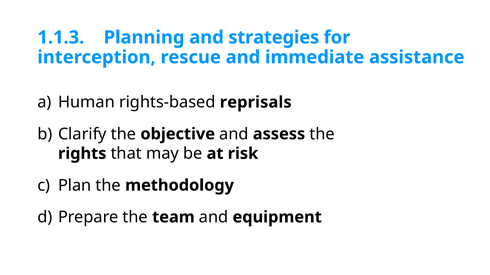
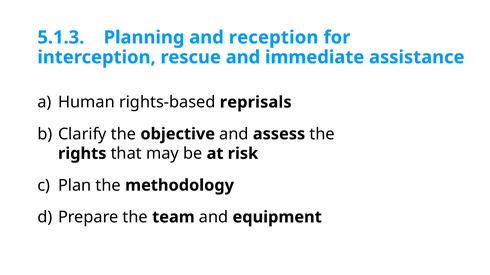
1.1.3: 1.1.3 -> 5.1.3
strategies: strategies -> reception
